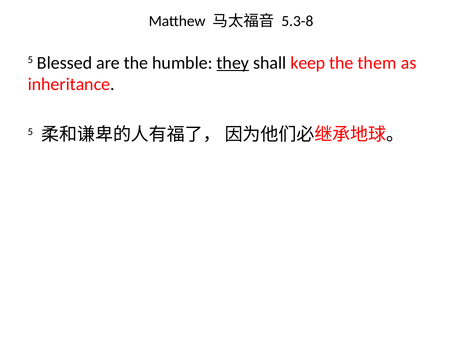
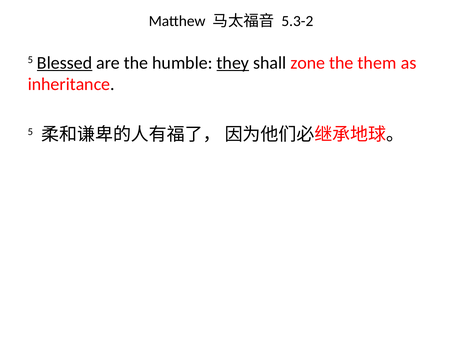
5.3-8: 5.3-8 -> 5.3-2
Blessed underline: none -> present
keep: keep -> zone
